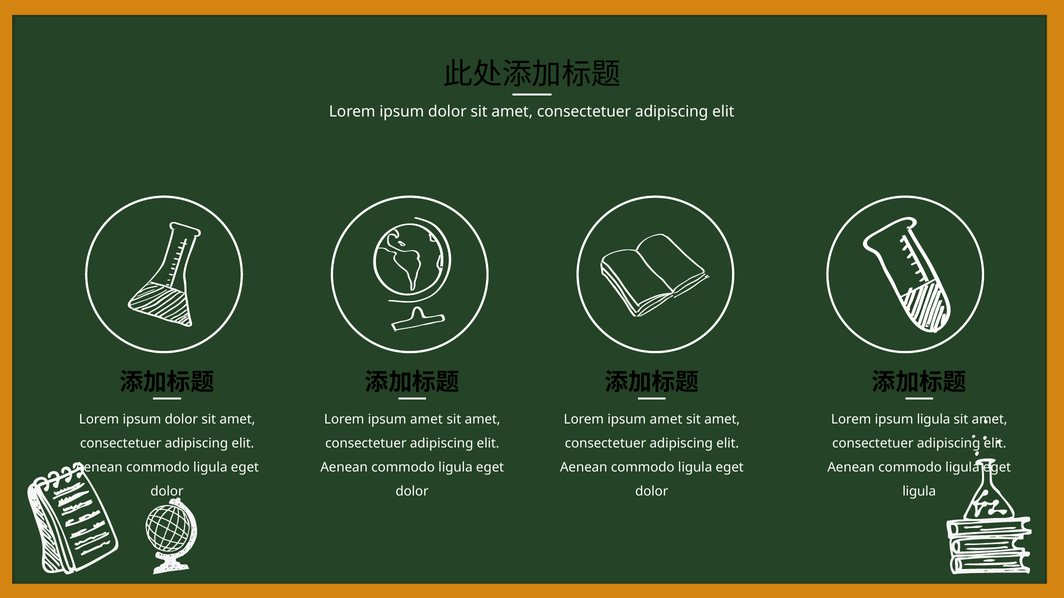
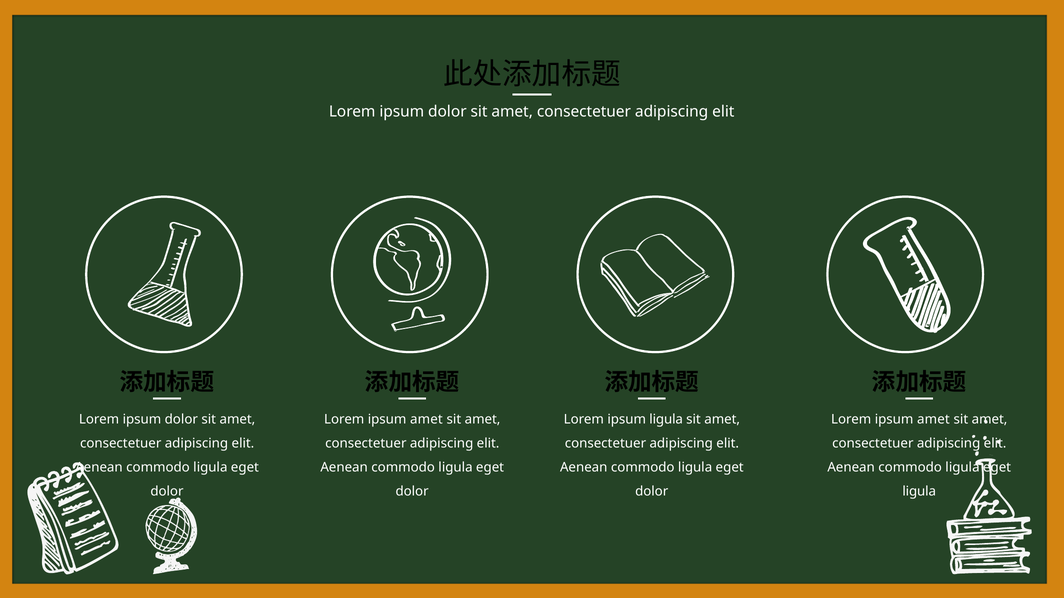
amet at (666, 420): amet -> ligula
ligula at (934, 420): ligula -> amet
